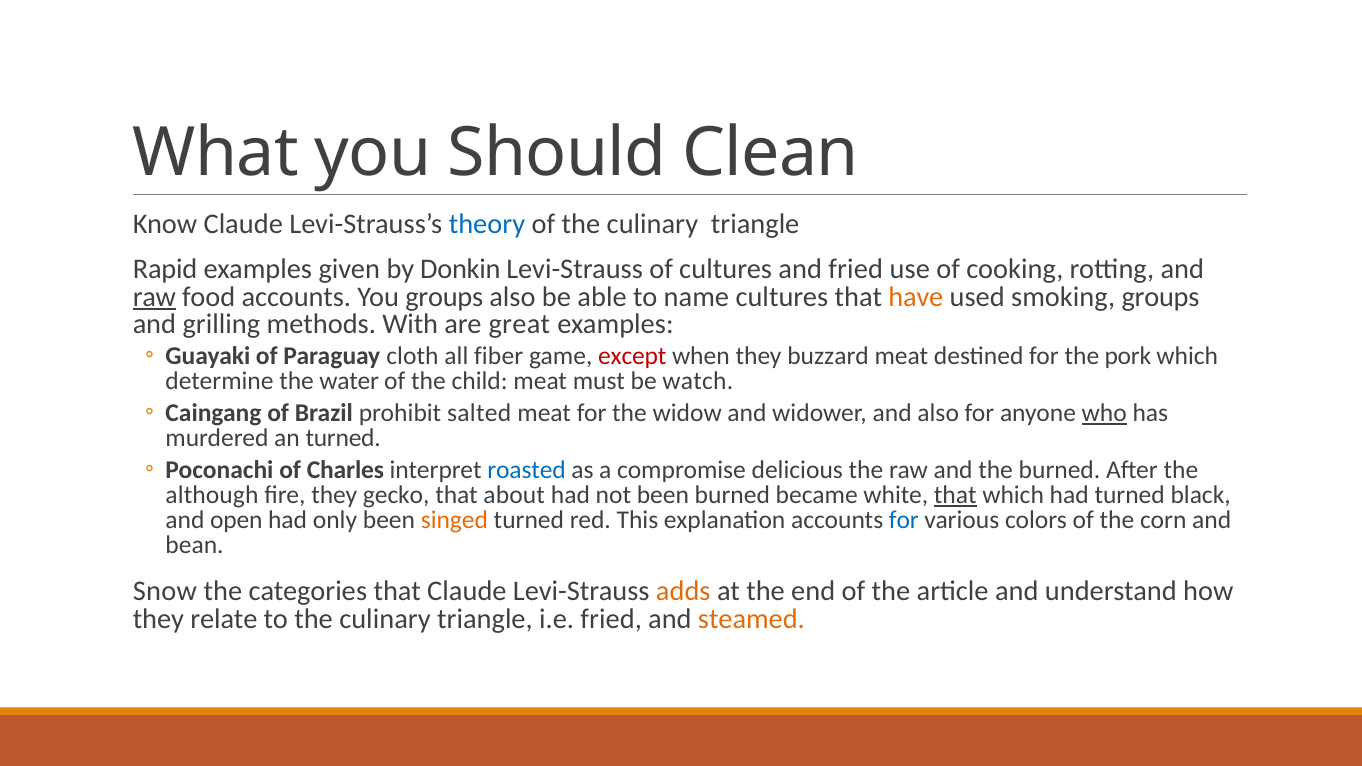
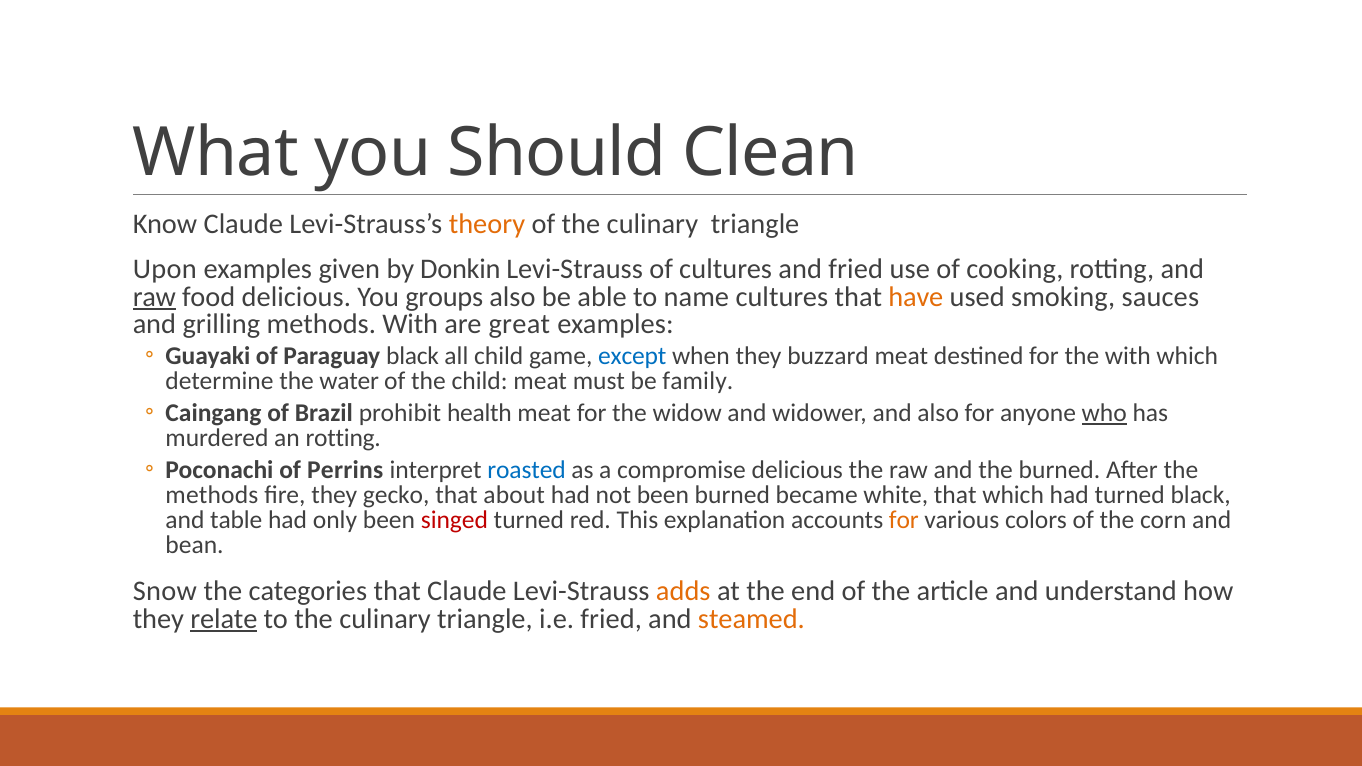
theory colour: blue -> orange
Rapid: Rapid -> Upon
food accounts: accounts -> delicious
smoking groups: groups -> sauces
Paraguay cloth: cloth -> black
all fiber: fiber -> child
except colour: red -> blue
the pork: pork -> with
watch: watch -> family
salted: salted -> health
an turned: turned -> rotting
Charles: Charles -> Perrins
although at (212, 495): although -> methods
that at (955, 495) underline: present -> none
open: open -> table
singed colour: orange -> red
for at (904, 520) colour: blue -> orange
relate underline: none -> present
